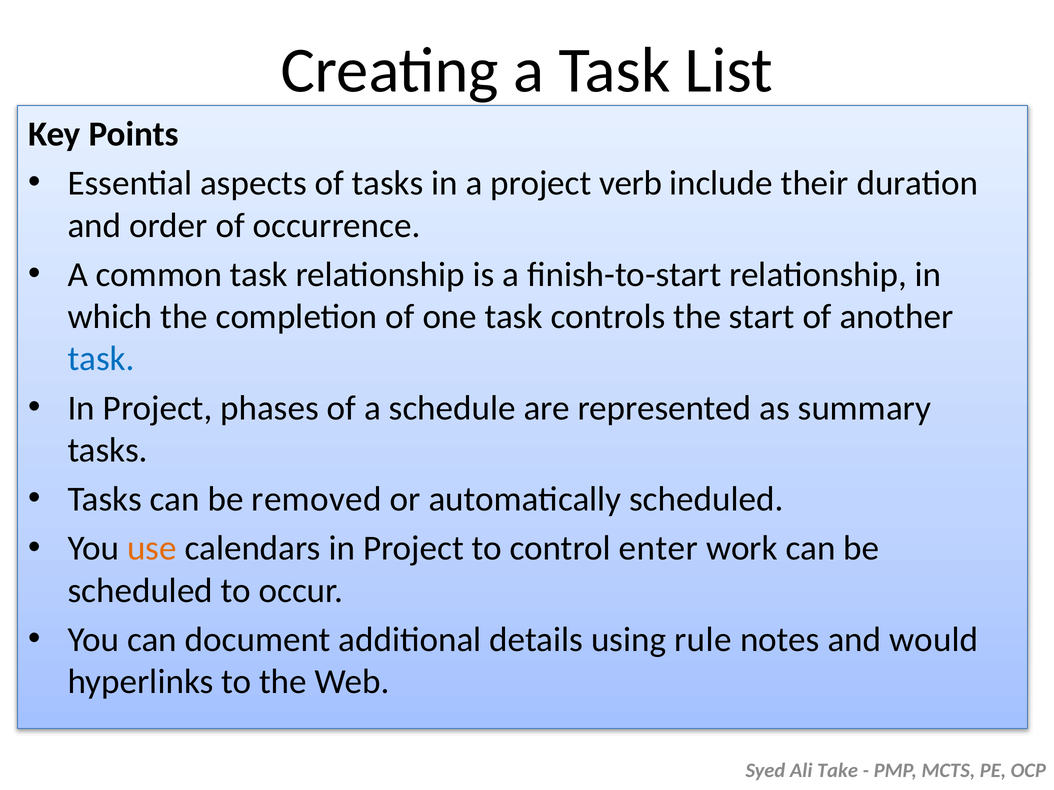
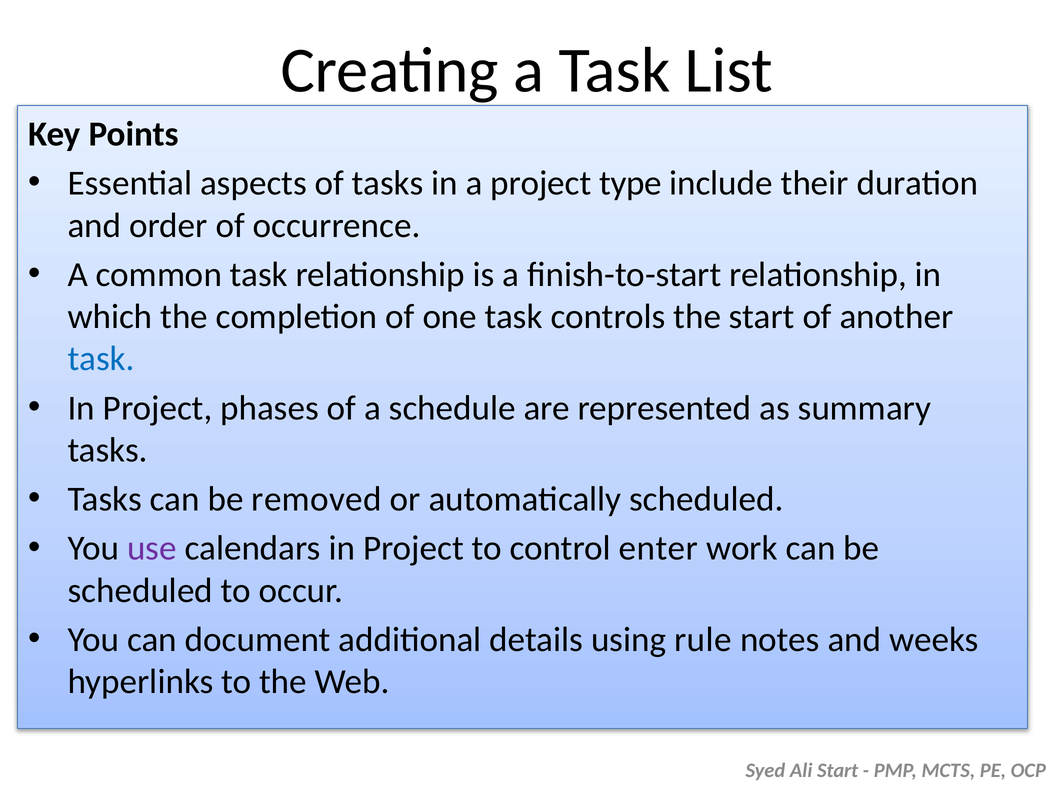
verb: verb -> type
use colour: orange -> purple
would: would -> weeks
Ali Take: Take -> Start
